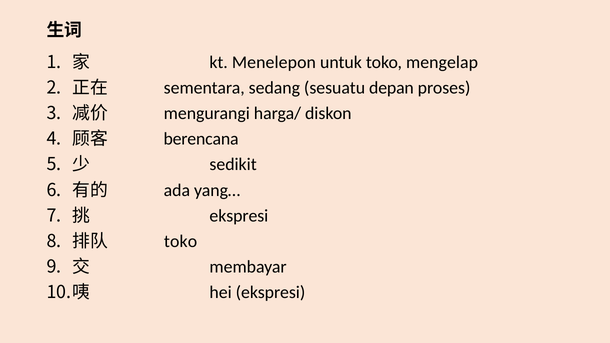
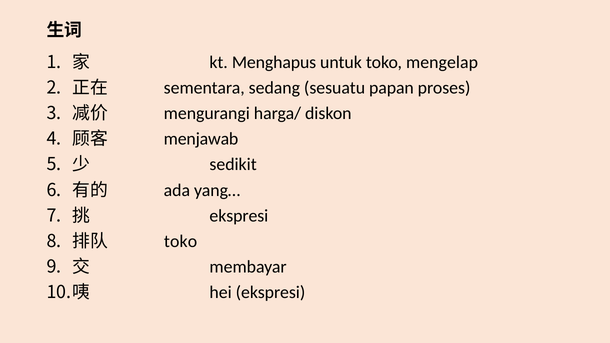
Menelepon: Menelepon -> Menghapus
depan: depan -> papan
berencana: berencana -> menjawab
